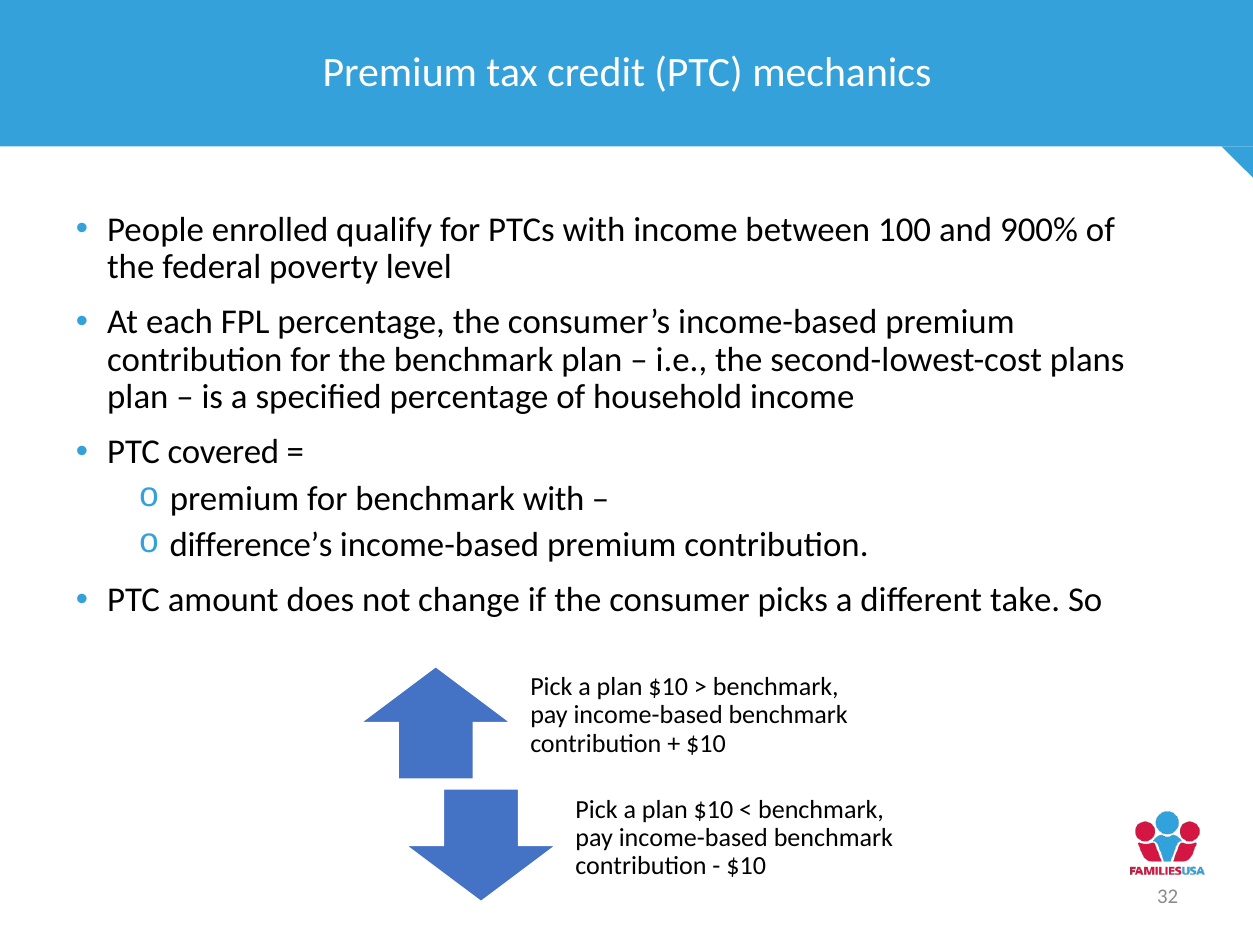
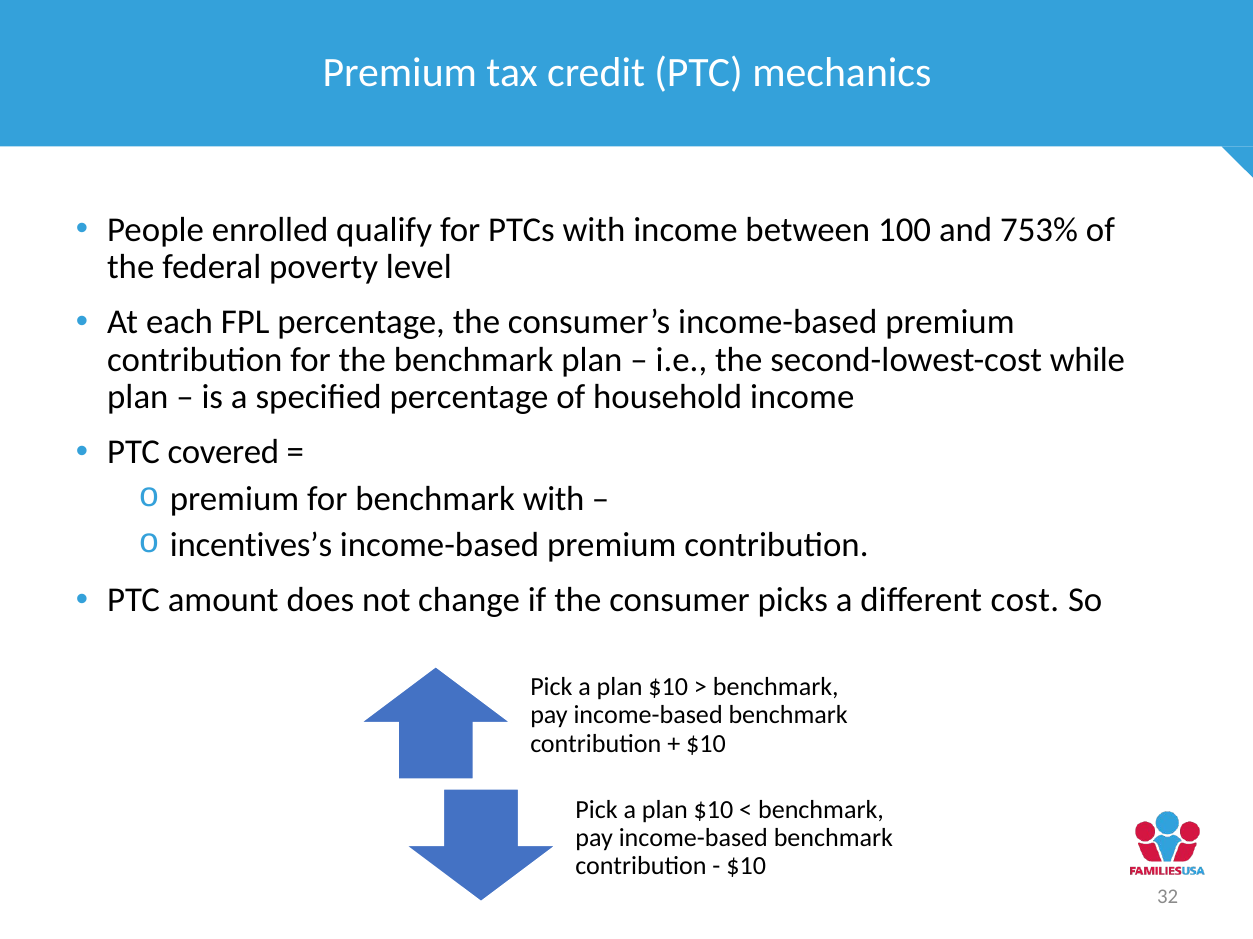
900%: 900% -> 753%
plans: plans -> while
difference’s: difference’s -> incentives’s
take: take -> cost
